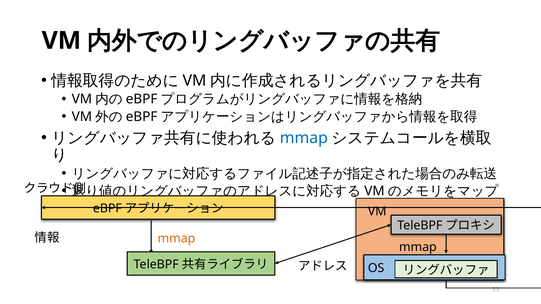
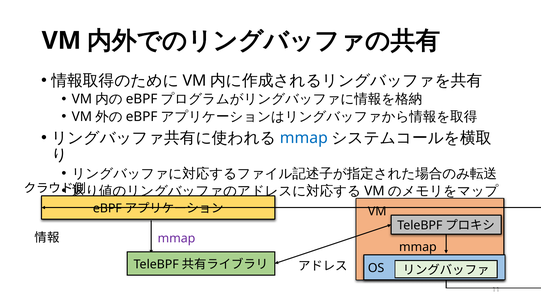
mmap at (176, 239) colour: orange -> purple
